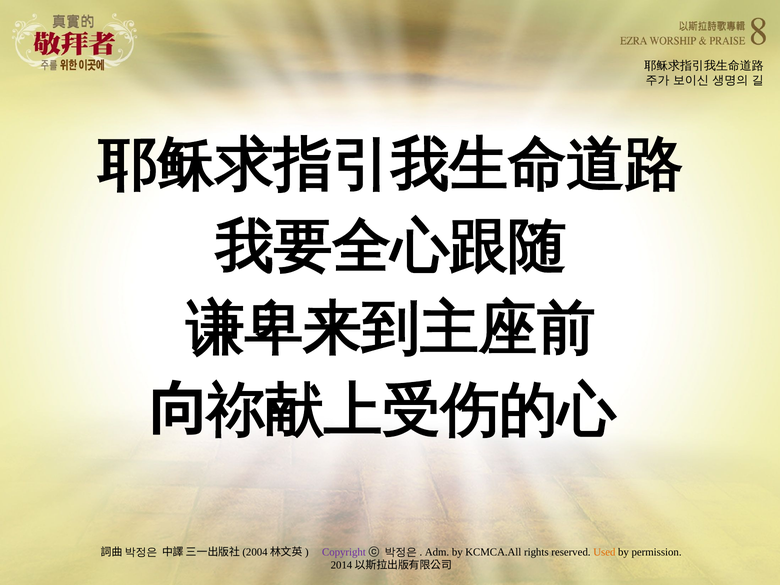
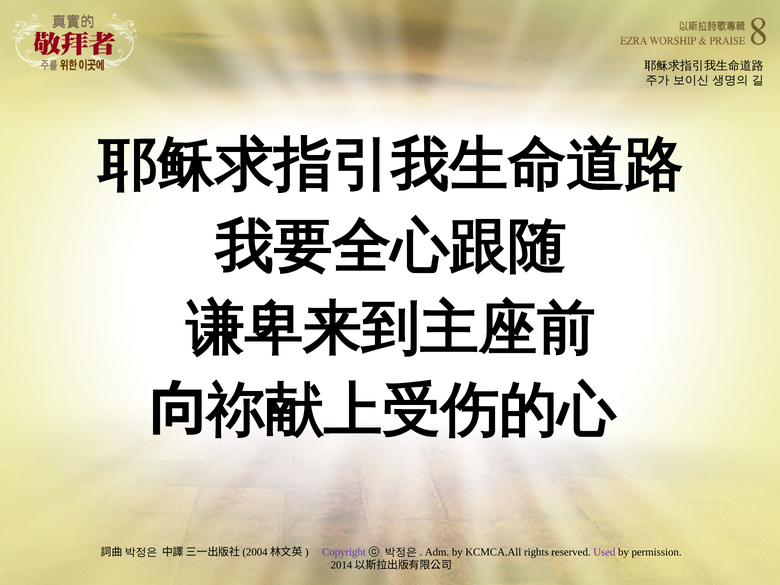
Used colour: orange -> purple
